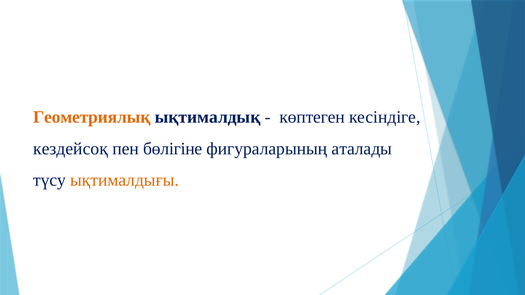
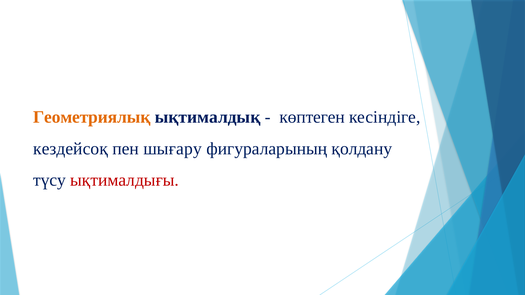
бөлігіне: бөлігіне -> шығару
аталады: аталады -> қолдану
ықтималдығы colour: orange -> red
